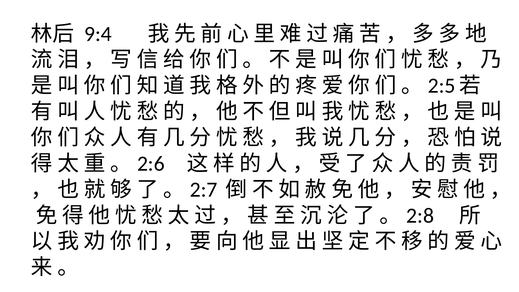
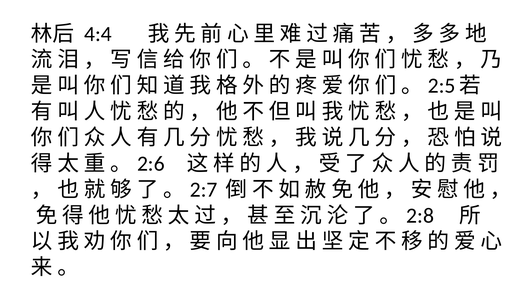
9:4: 9:4 -> 4:4
